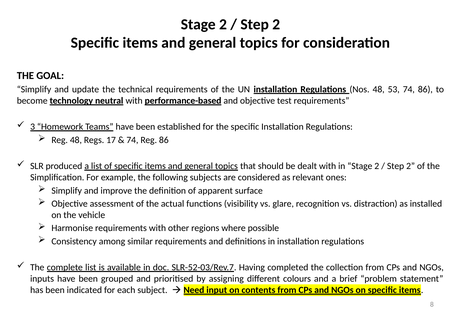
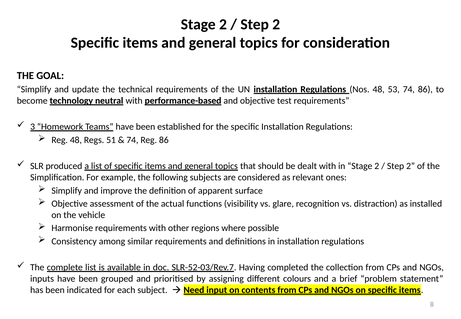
17: 17 -> 51
